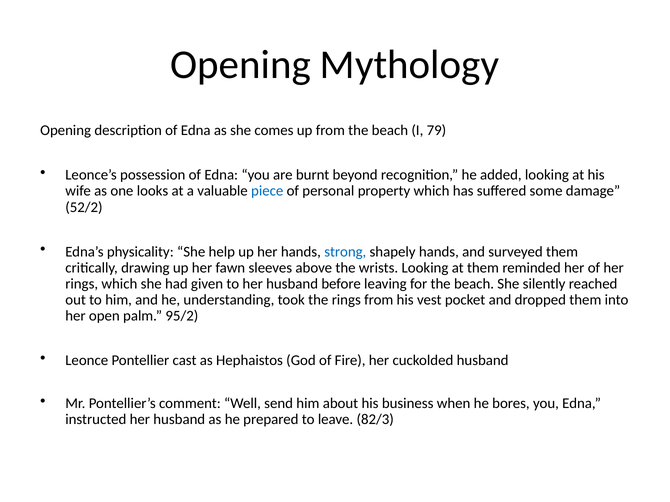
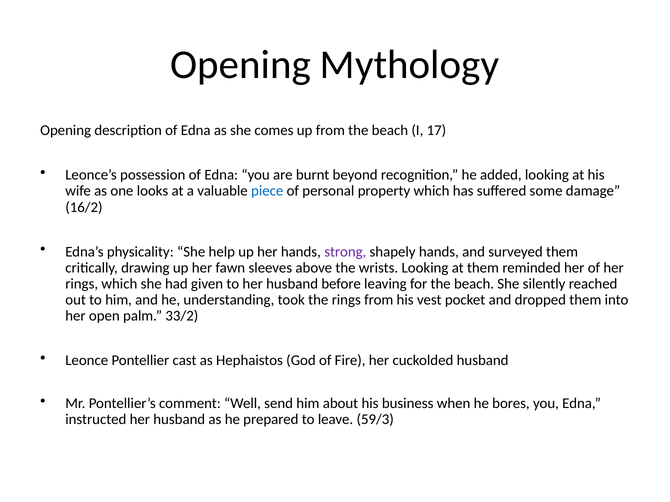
79: 79 -> 17
52/2: 52/2 -> 16/2
strong colour: blue -> purple
95/2: 95/2 -> 33/2
82/3: 82/3 -> 59/3
